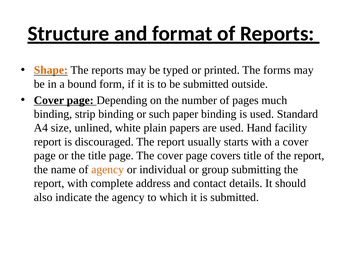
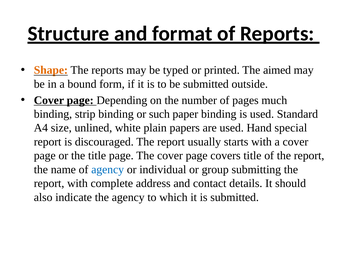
forms: forms -> aimed
facility: facility -> special
agency at (108, 170) colour: orange -> blue
